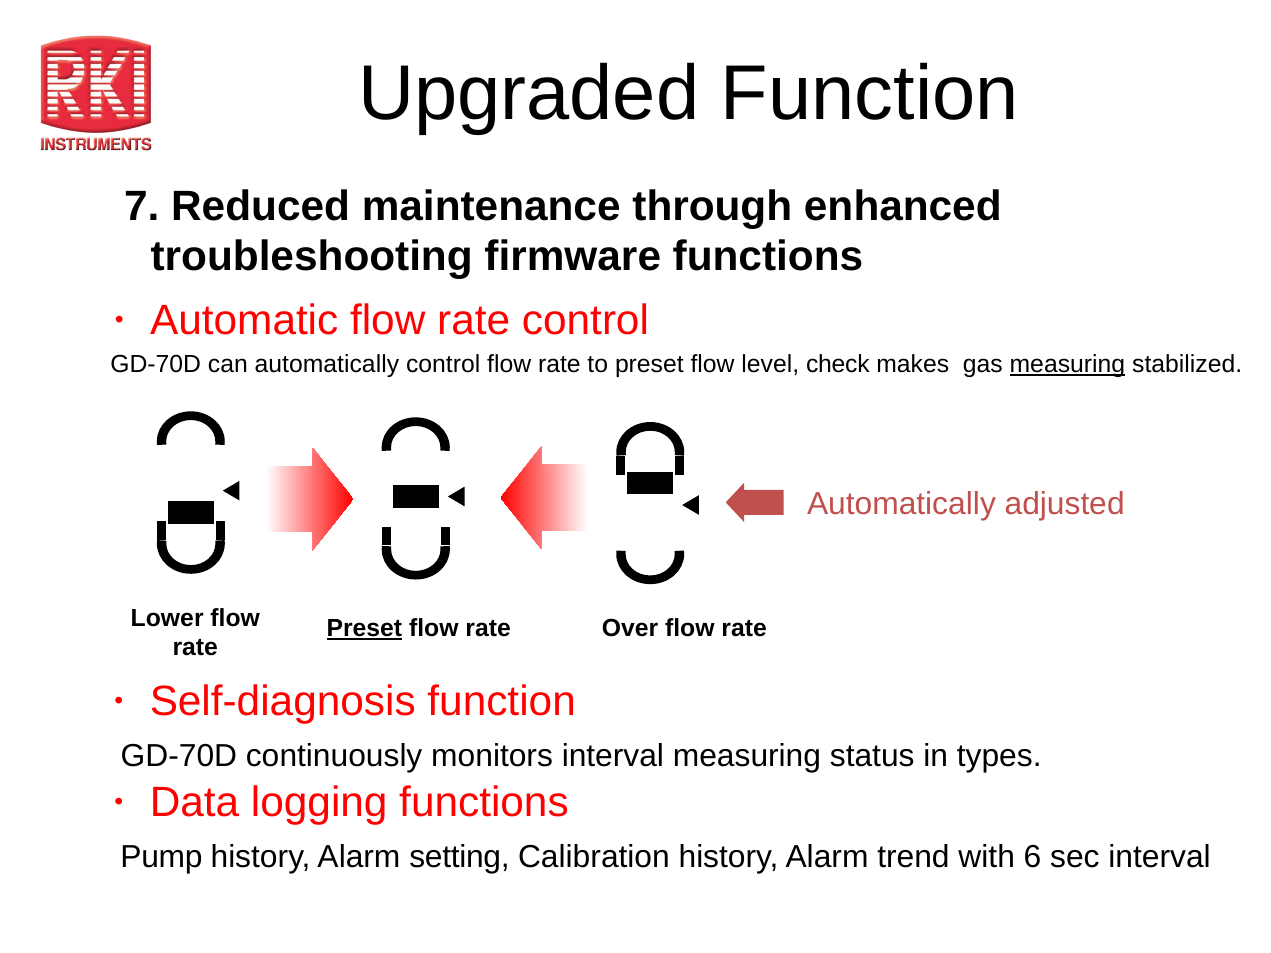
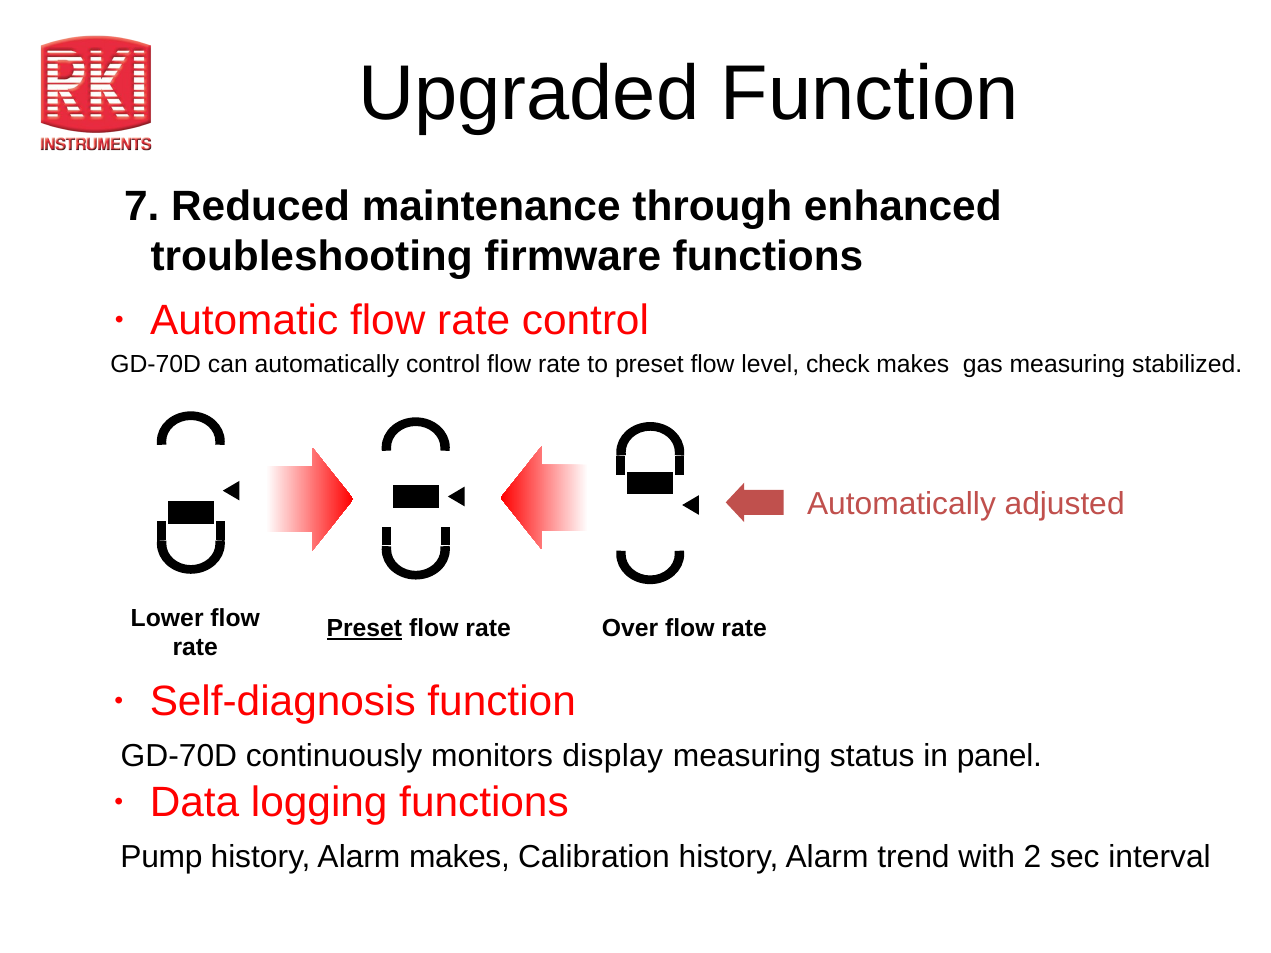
measuring at (1067, 365) underline: present -> none
monitors interval: interval -> display
types: types -> panel
Alarm setting: setting -> makes
6: 6 -> 2
